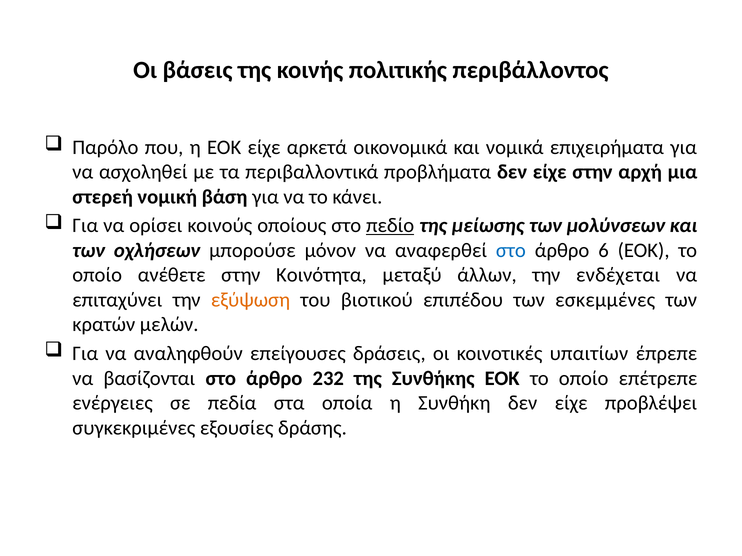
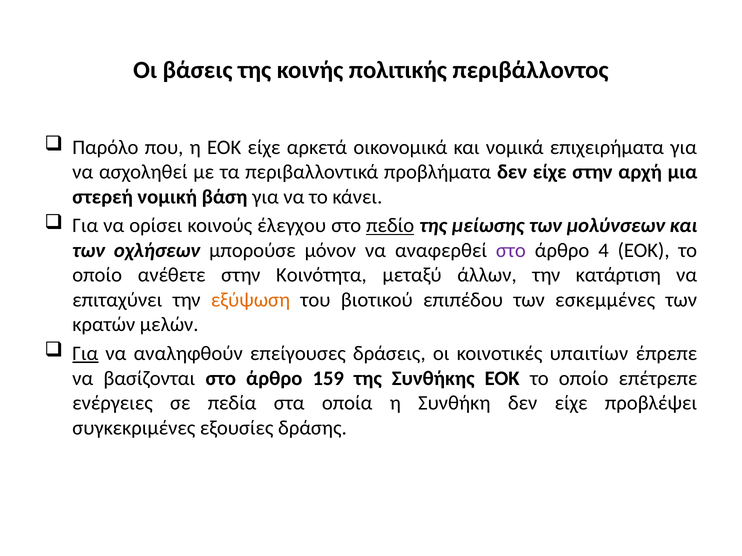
οποίους: οποίους -> έλεγχου
στο at (511, 251) colour: blue -> purple
6: 6 -> 4
ενδέχεται: ενδέχεται -> κατάρτιση
Για at (85, 354) underline: none -> present
232: 232 -> 159
